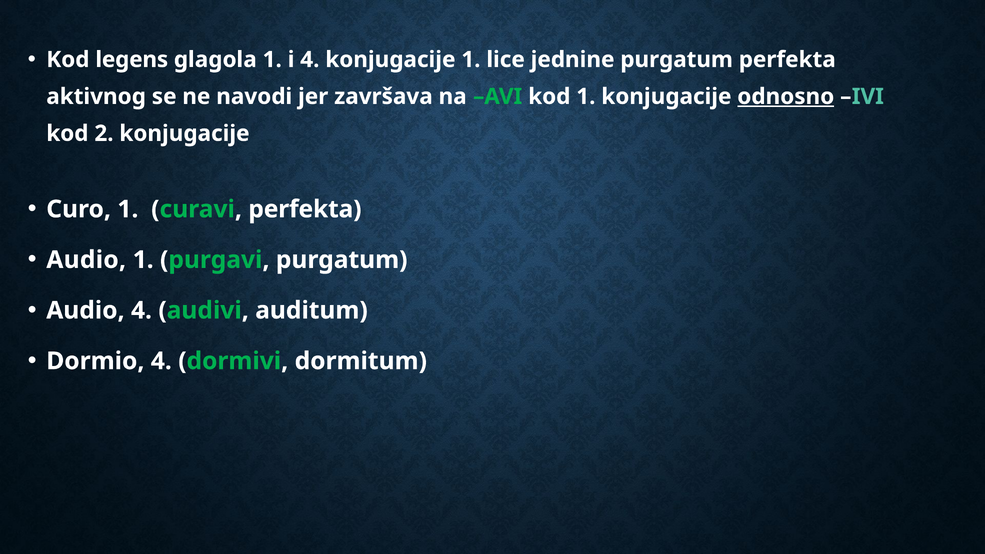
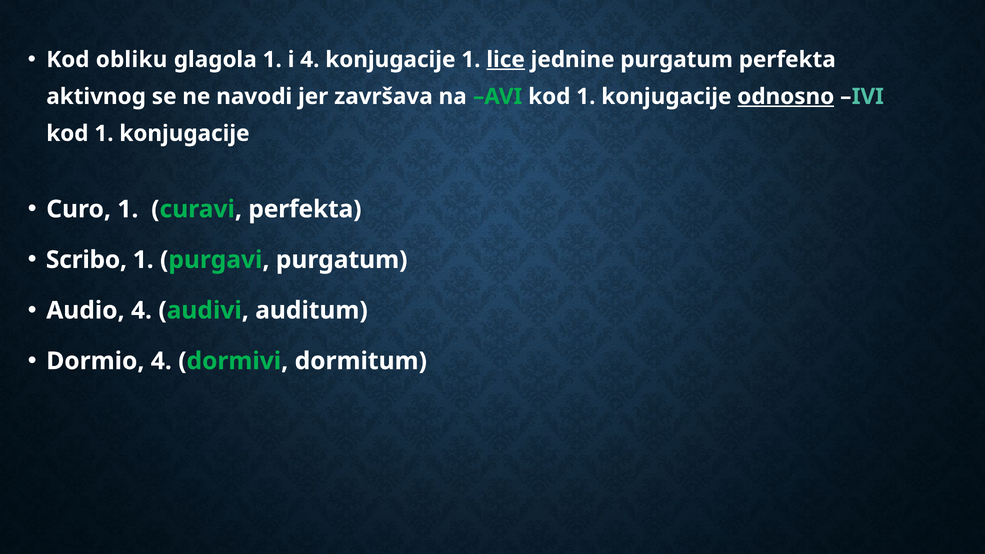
legens: legens -> obliku
lice underline: none -> present
2 at (104, 133): 2 -> 1
Audio at (86, 260): Audio -> Scribo
